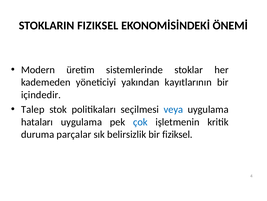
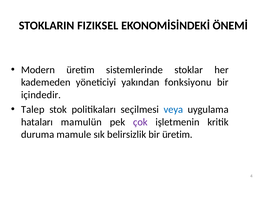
kayıtlarının: kayıtlarının -> fonksiyonu
hataları uygulama: uygulama -> mamulün
çok colour: blue -> purple
parçalar: parçalar -> mamule
bir fiziksel: fiziksel -> üretim
